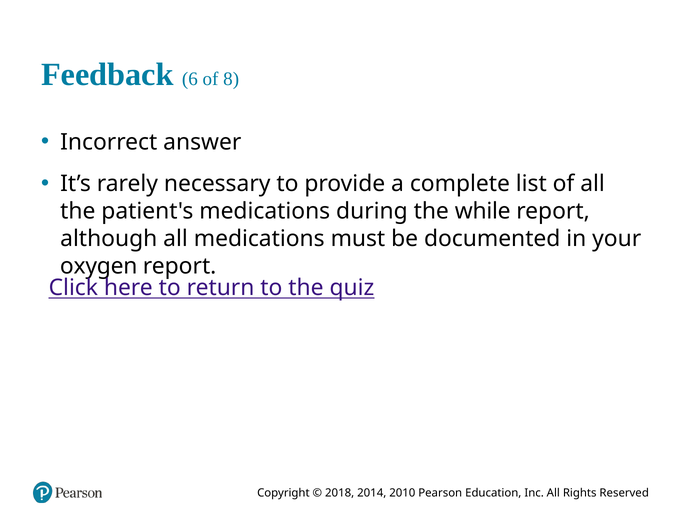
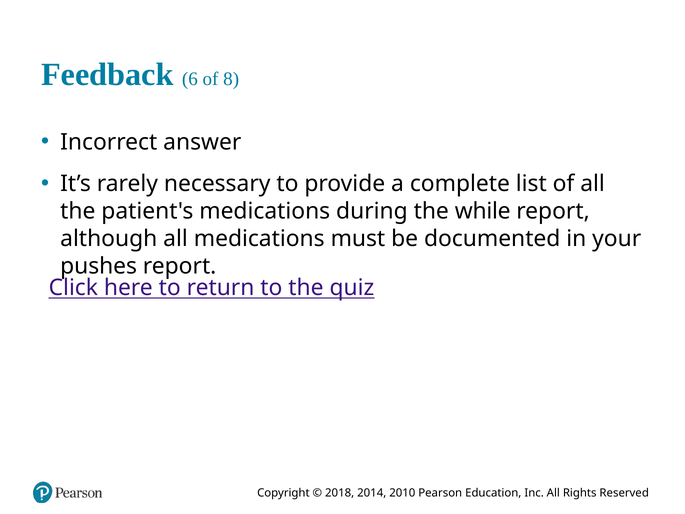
oxygen: oxygen -> pushes
